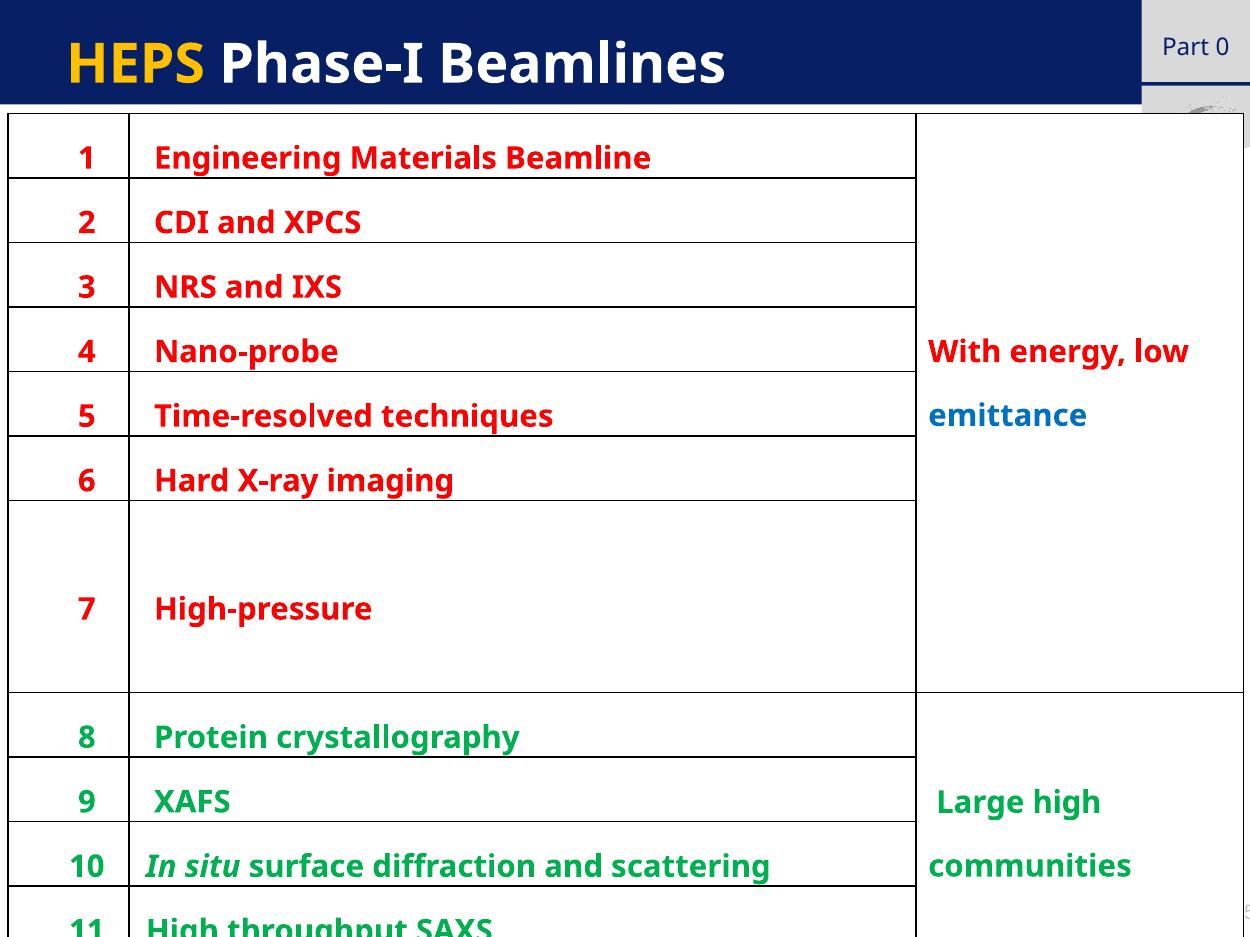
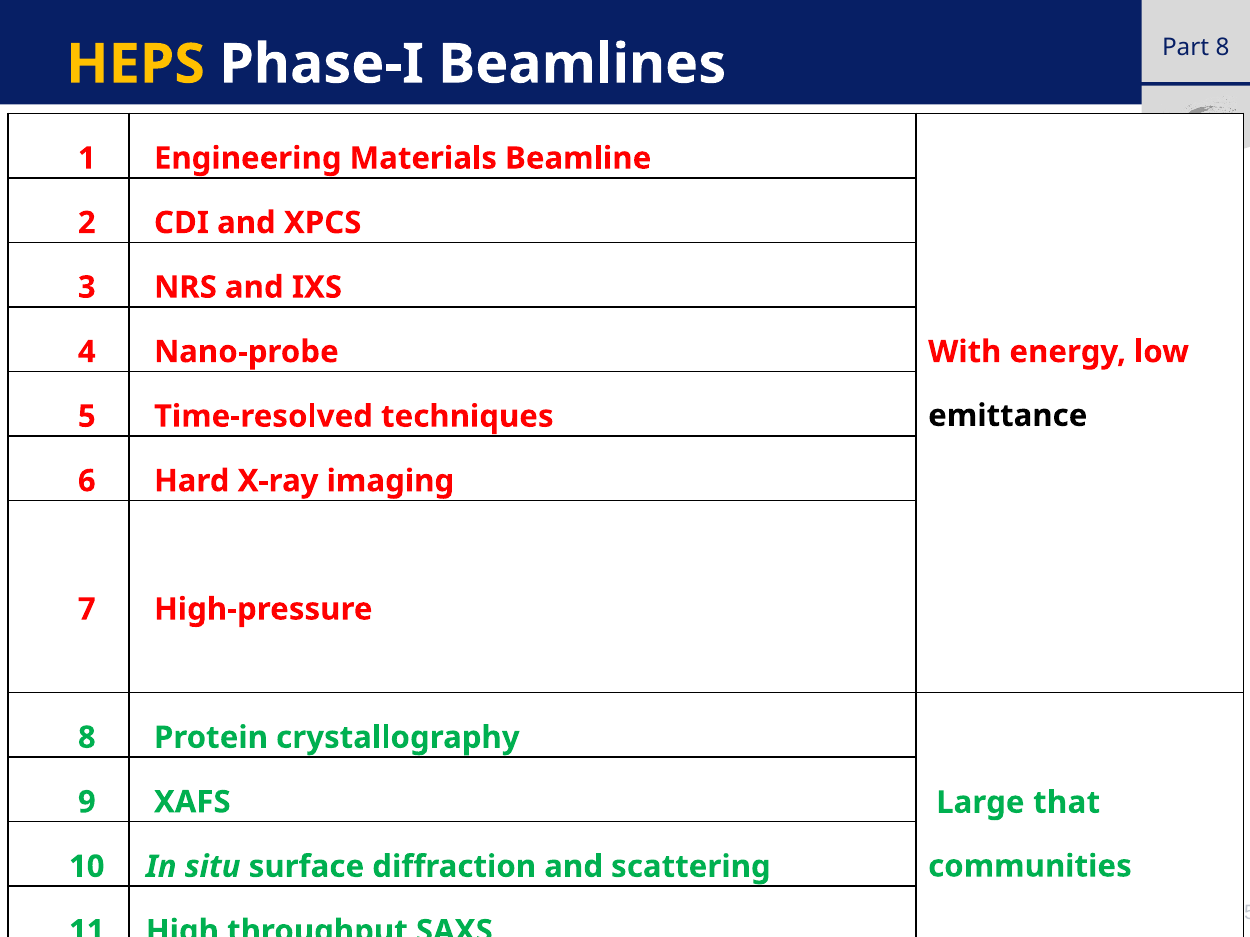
Part 0: 0 -> 8
emittance colour: blue -> black
Large high: high -> that
